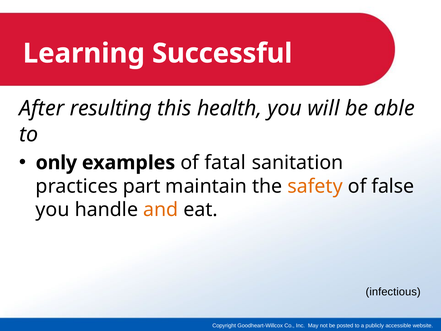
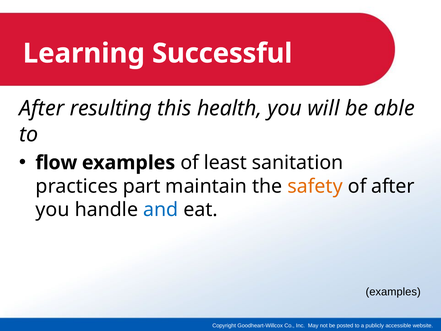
only: only -> flow
fatal: fatal -> least
of false: false -> after
and colour: orange -> blue
infectious at (393, 292): infectious -> examples
